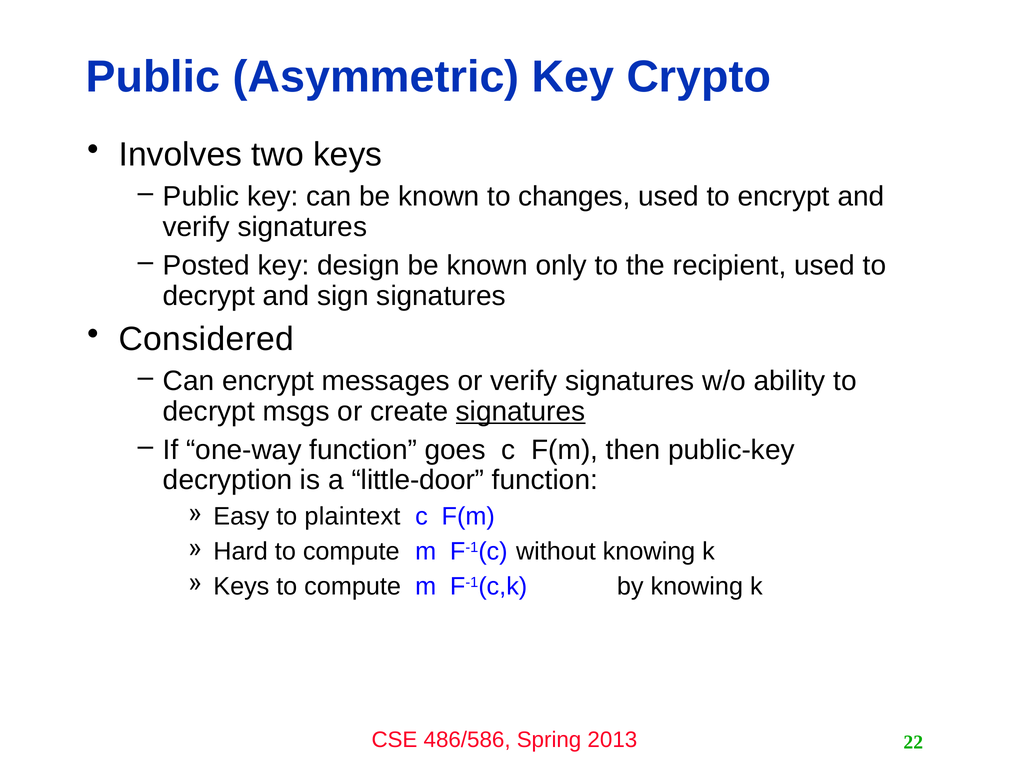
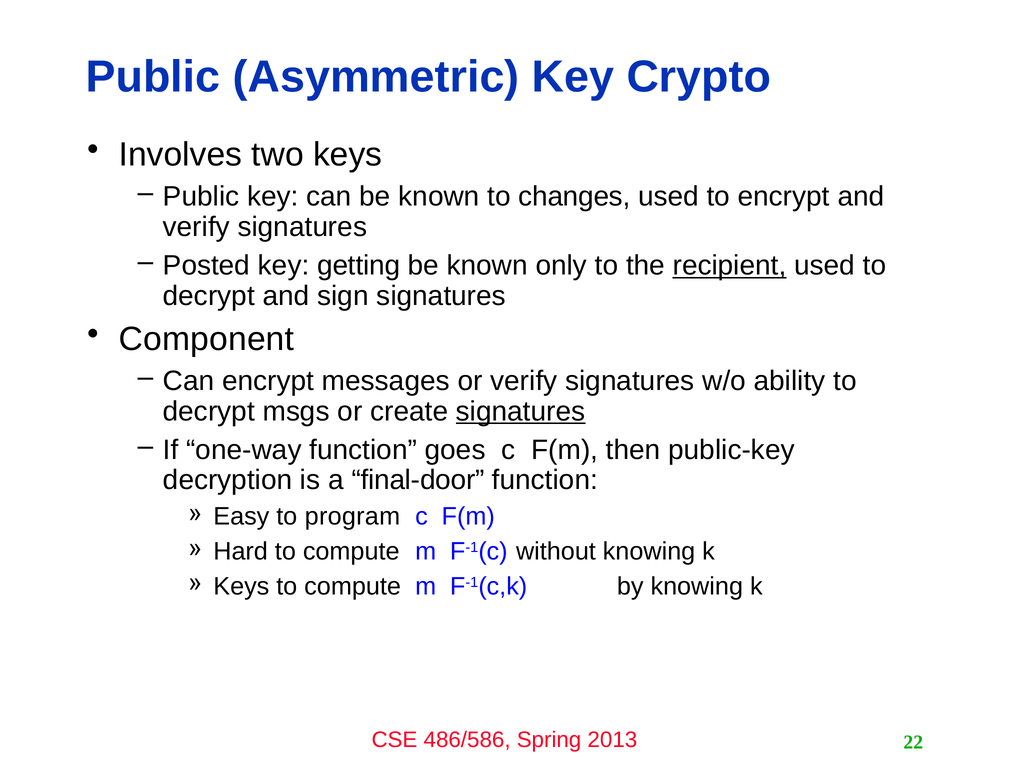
design: design -> getting
recipient underline: none -> present
Considered: Considered -> Component
little-door: little-door -> final-door
plaintext: plaintext -> program
